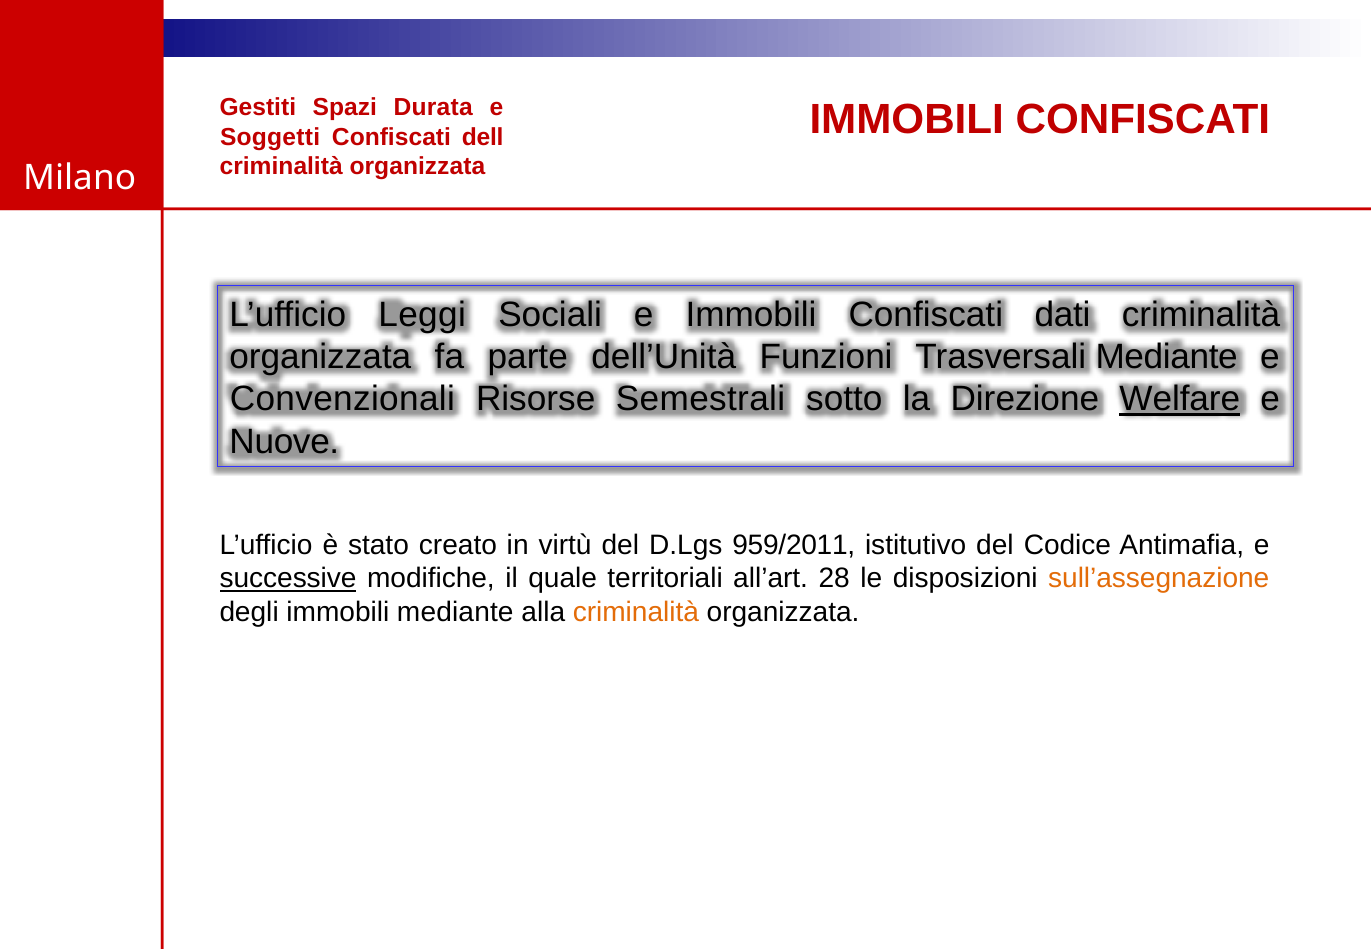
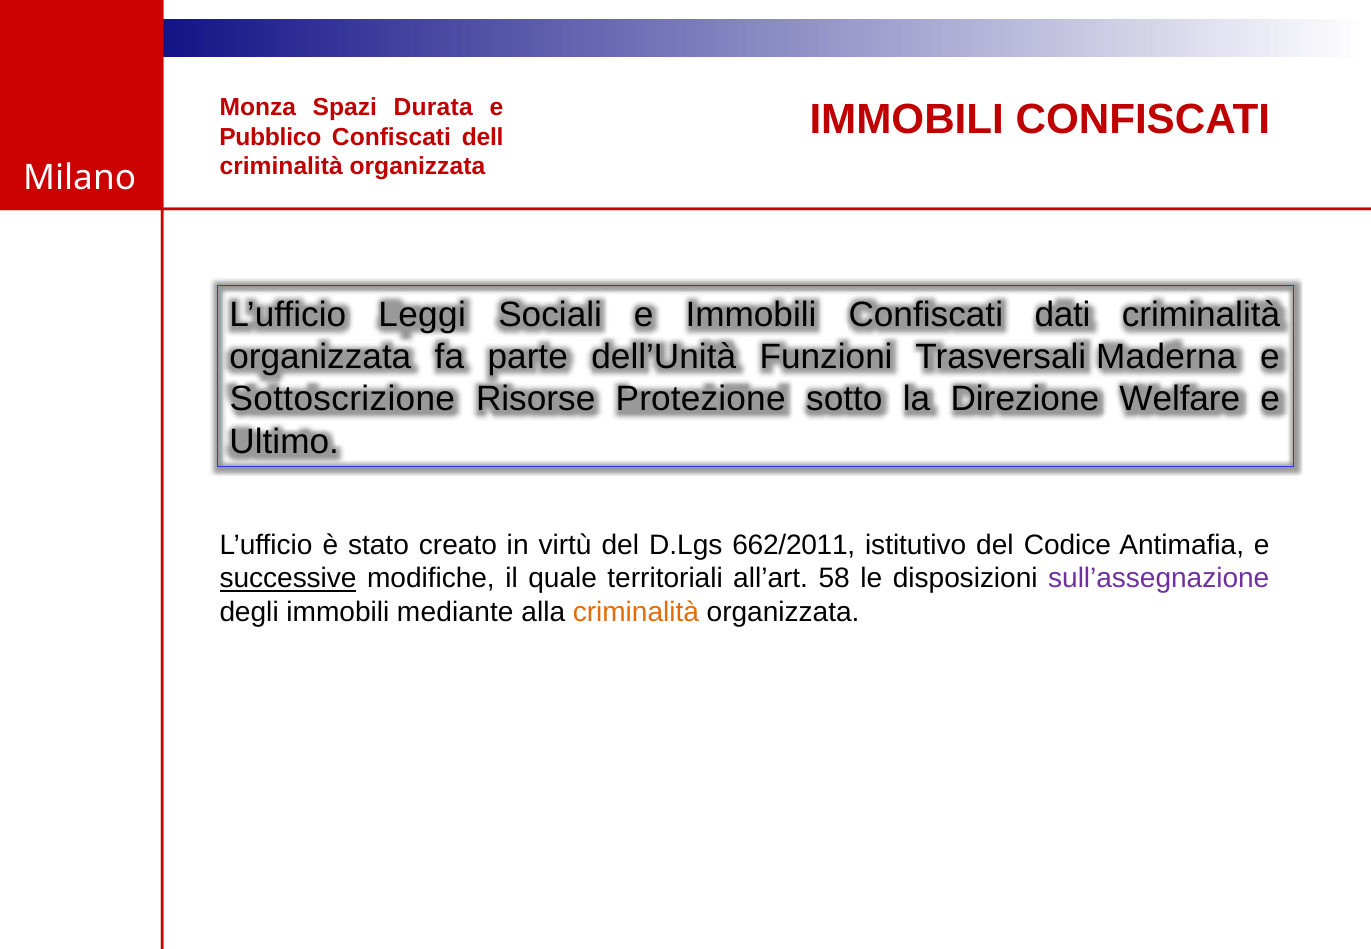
Gestiti: Gestiti -> Monza
Soggetti: Soggetti -> Pubblico
Trasversali Mediante: Mediante -> Maderna
Convenzionali: Convenzionali -> Sottoscrizione
Semestrali: Semestrali -> Protezione
Welfare underline: present -> none
Nuove: Nuove -> Ultimo
959/2011: 959/2011 -> 662/2011
28: 28 -> 58
sull’assegnazione colour: orange -> purple
